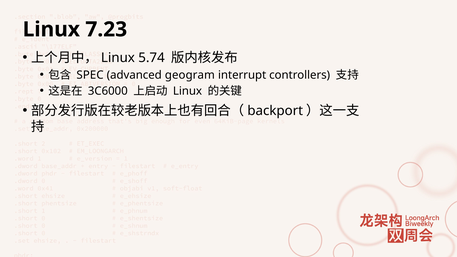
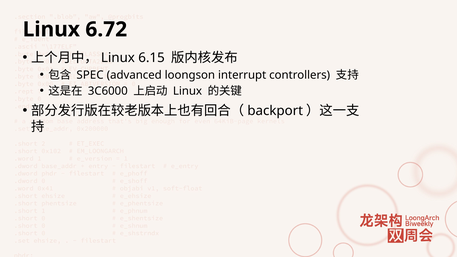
7.23: 7.23 -> 6.72
5.74: 5.74 -> 6.15
geogram: geogram -> loongson
